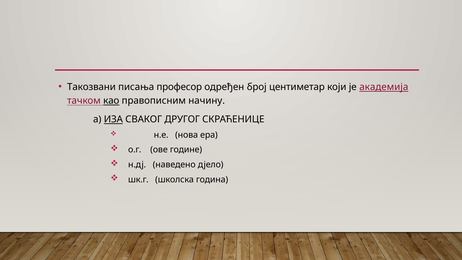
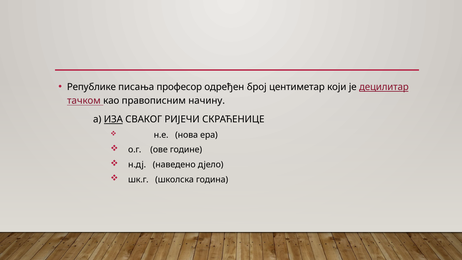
Такозвани: Такозвани -> Републике
академија: академија -> децилитар
као underline: present -> none
ДРУГОГ: ДРУГОГ -> РИЈЕЧИ
